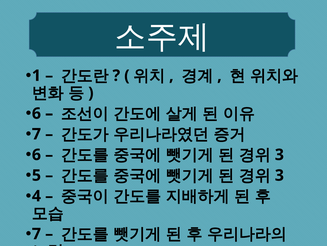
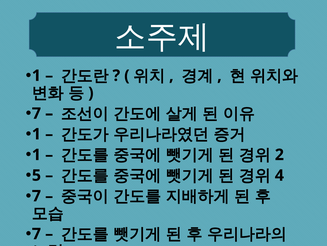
6 at (36, 113): 6 -> 7
7 at (36, 134): 7 -> 1
6 at (36, 154): 6 -> 1
3 at (279, 154): 3 -> 2
3 at (279, 175): 3 -> 4
4 at (36, 196): 4 -> 7
